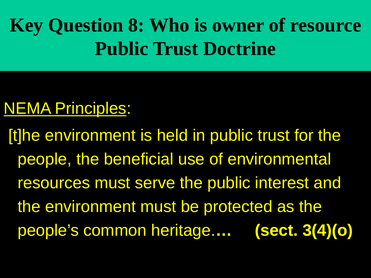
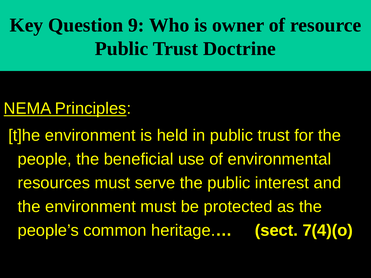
8: 8 -> 9
3(4)(o: 3(4)(o -> 7(4)(o
